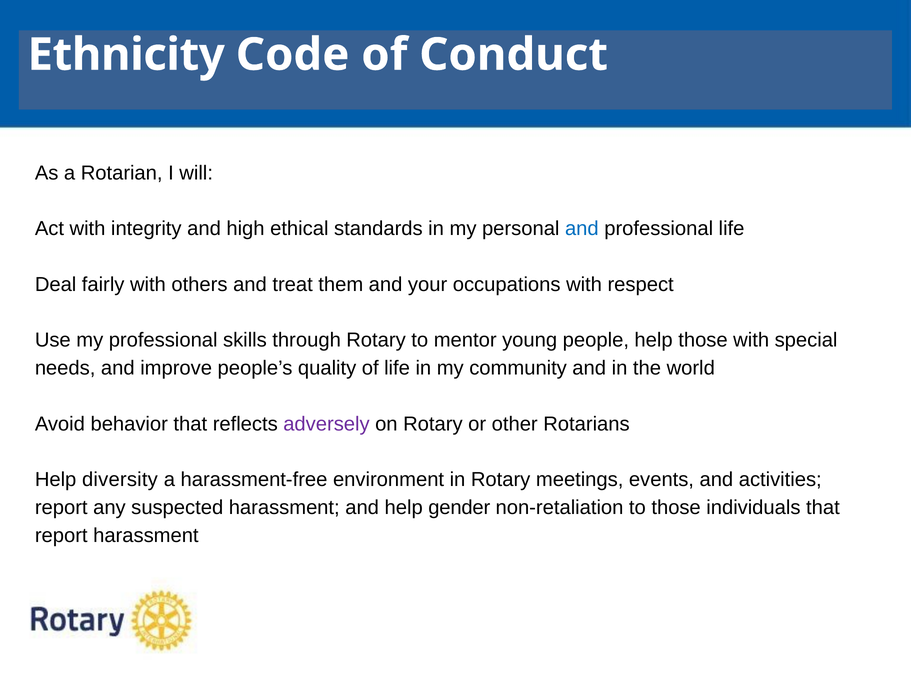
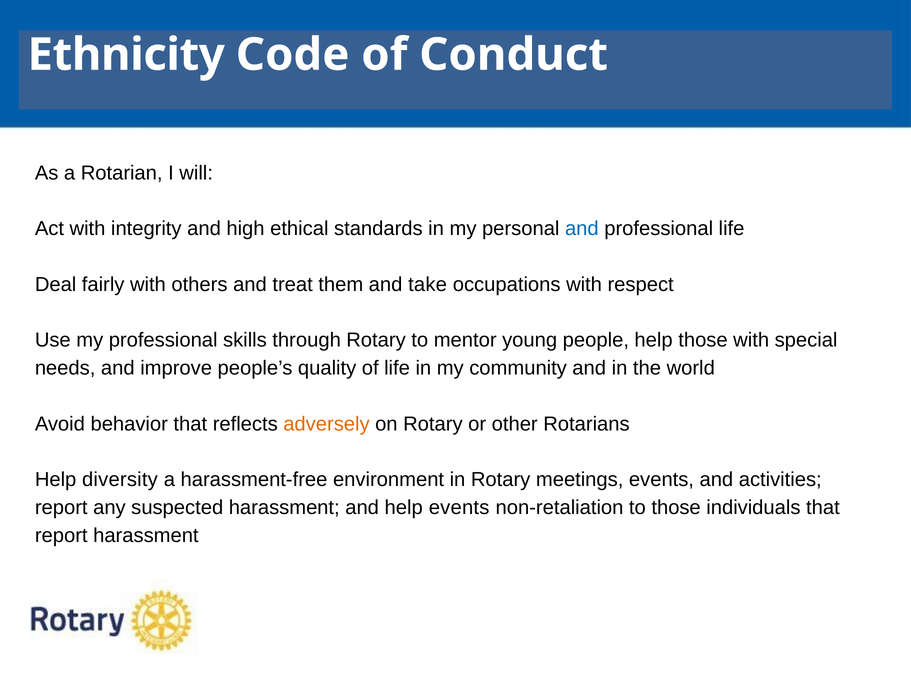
your: your -> take
adversely colour: purple -> orange
help gender: gender -> events
